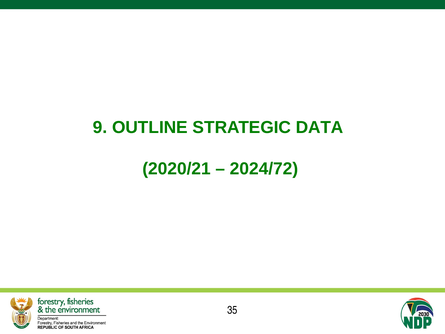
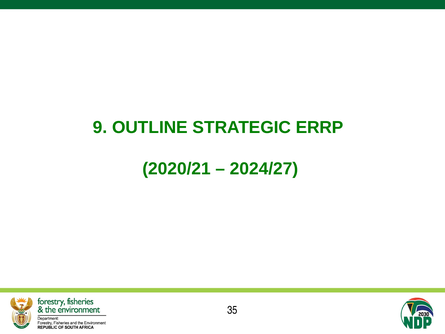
DATA: DATA -> ERRP
2024/72: 2024/72 -> 2024/27
